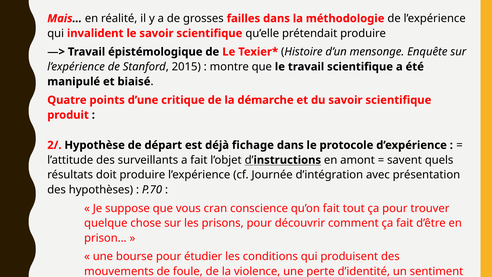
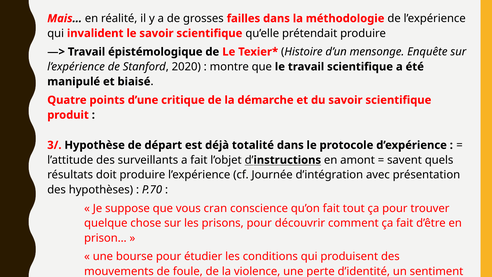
2015: 2015 -> 2020
2/: 2/ -> 3/
fichage: fichage -> totalité
